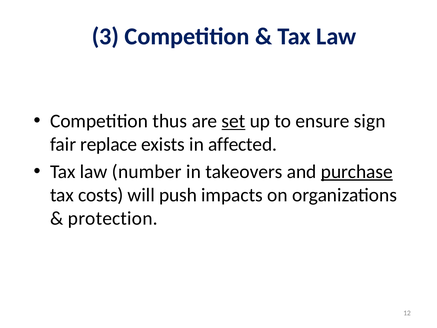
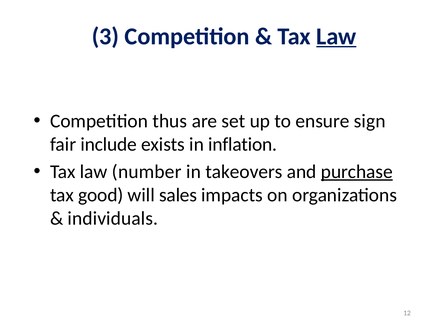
Law at (336, 36) underline: none -> present
set underline: present -> none
replace: replace -> include
affected: affected -> inflation
costs: costs -> good
push: push -> sales
protection: protection -> individuals
